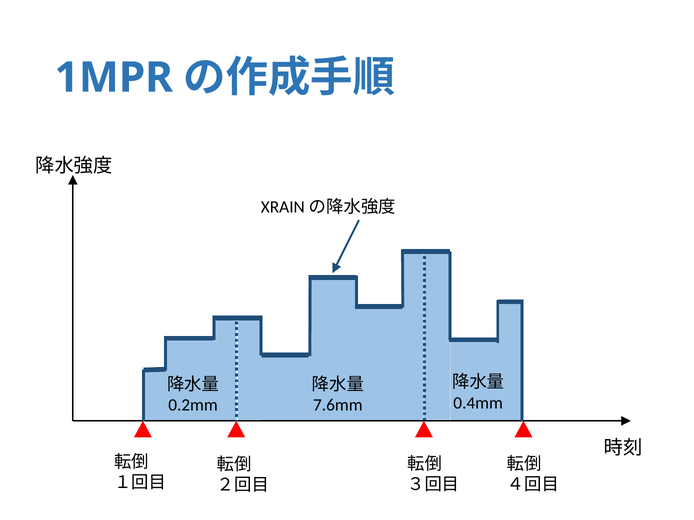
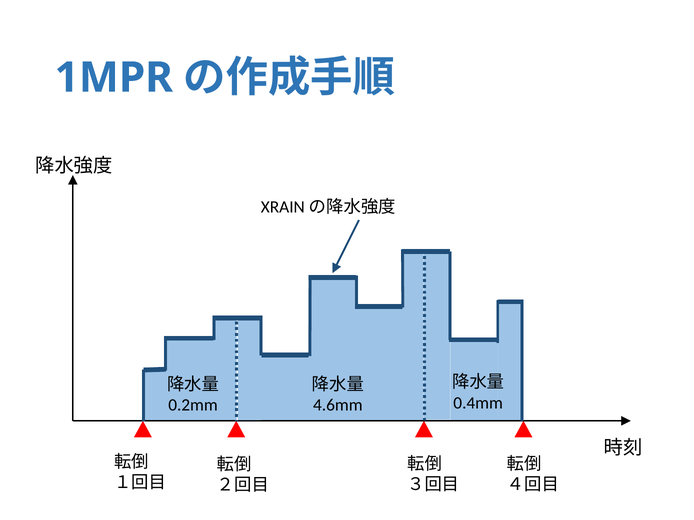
7.6mm: 7.6mm -> 4.6mm
